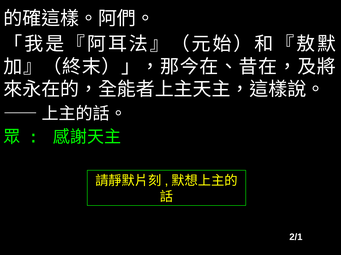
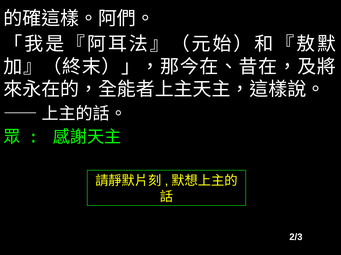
2/1: 2/1 -> 2/3
